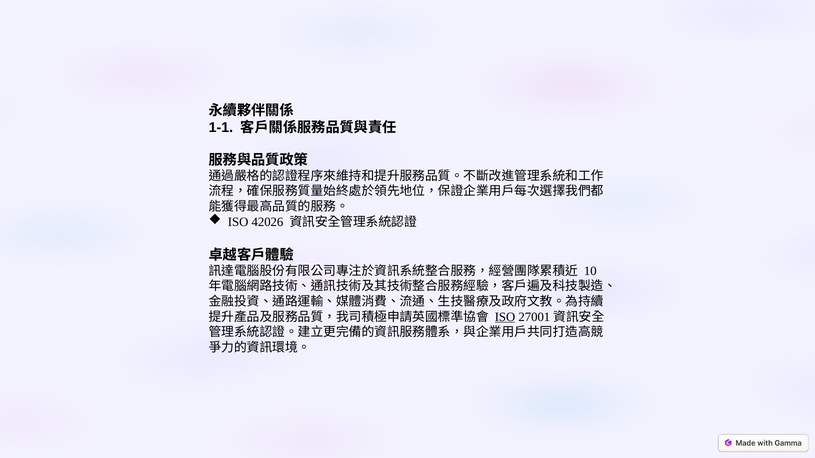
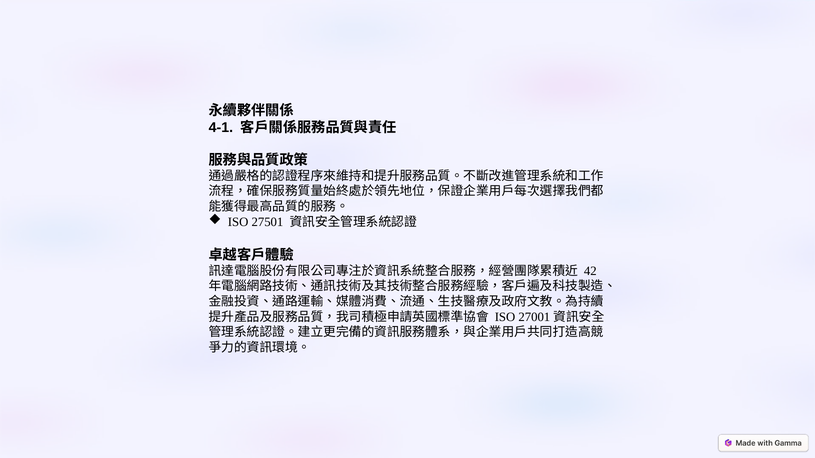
1-1: 1-1 -> 4-1
42026: 42026 -> 27501
10: 10 -> 42
ISO at (505, 317) underline: present -> none
